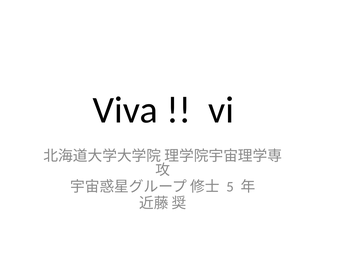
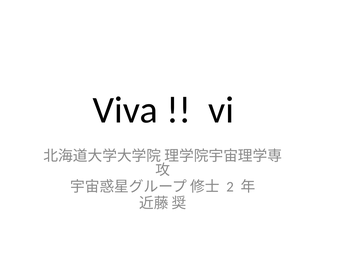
5: 5 -> 2
